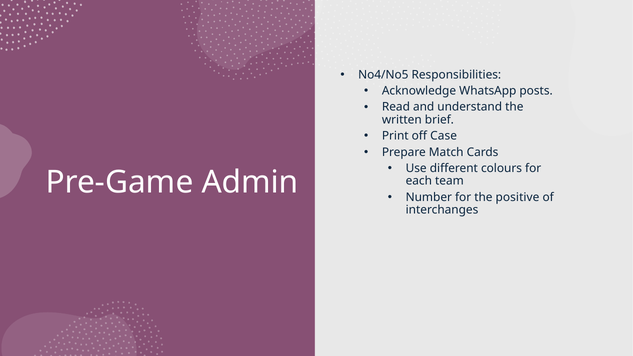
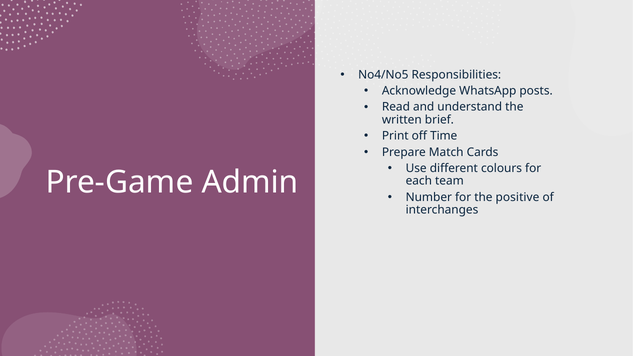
Case: Case -> Time
